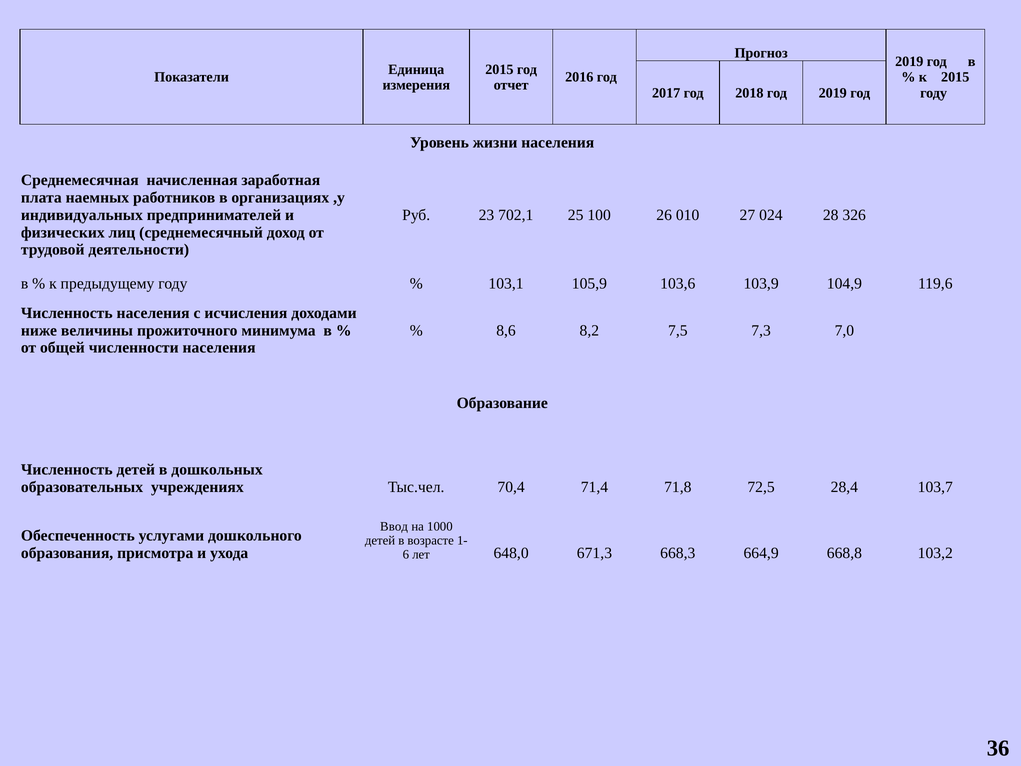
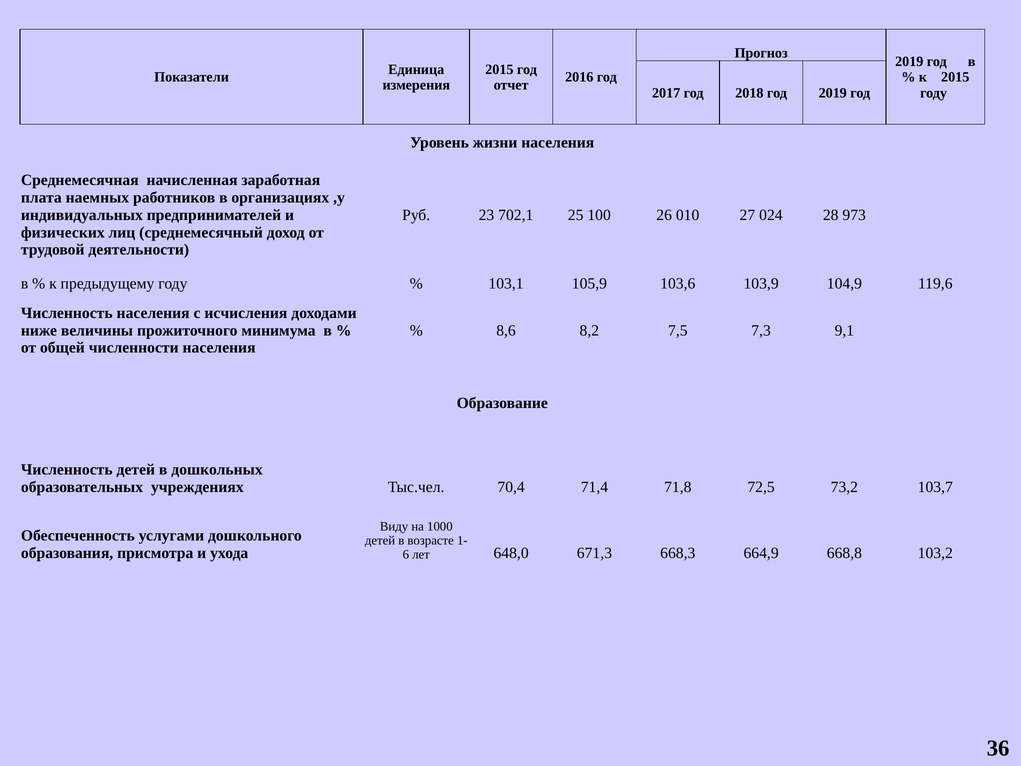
326: 326 -> 973
7,0: 7,0 -> 9,1
28,4: 28,4 -> 73,2
Ввод: Ввод -> Виду
